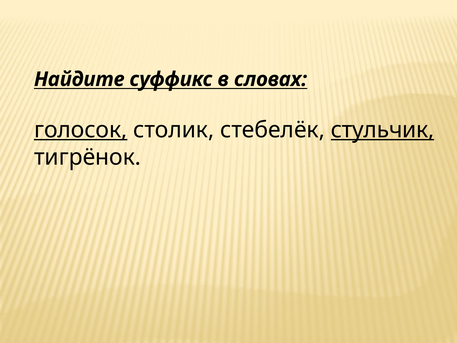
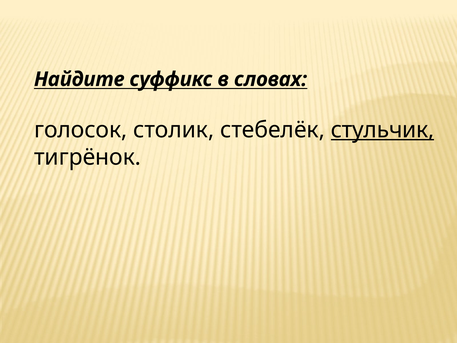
голосок underline: present -> none
